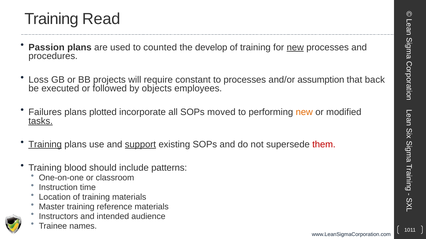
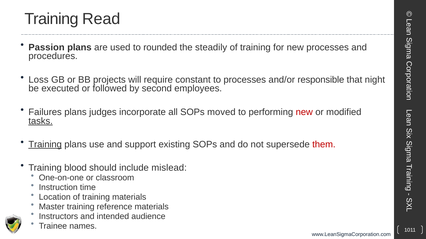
counted: counted -> rounded
develop: develop -> steadily
new at (295, 47) underline: present -> none
assumption: assumption -> responsible
back: back -> night
objects: objects -> second
plotted: plotted -> judges
new at (304, 112) colour: orange -> red
support underline: present -> none
patterns: patterns -> mislead
